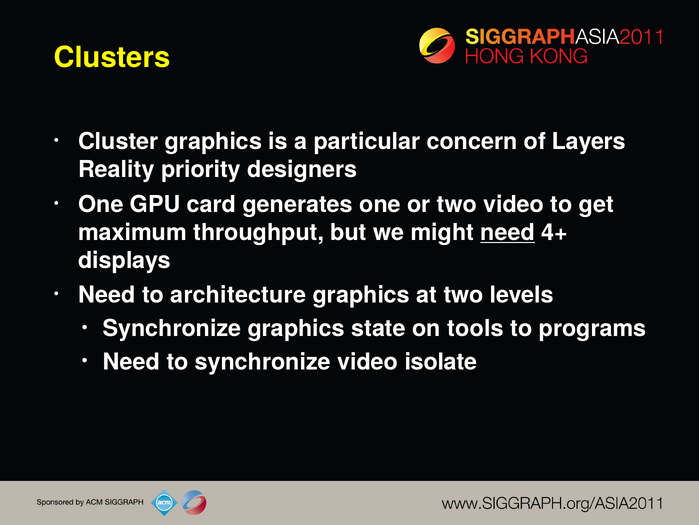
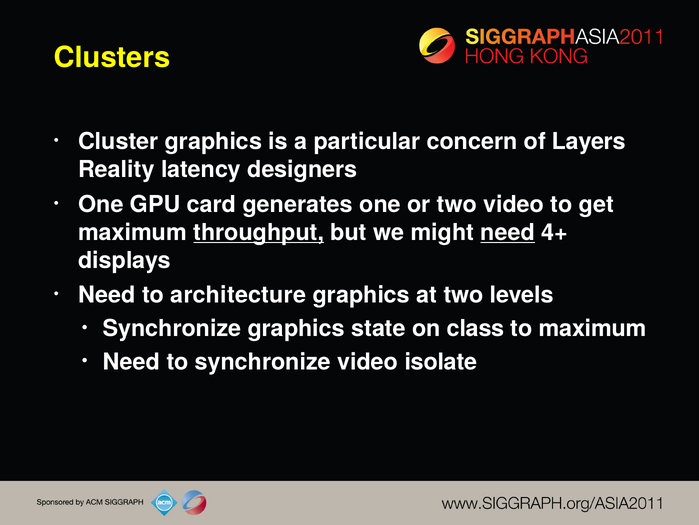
priority: priority -> latency
throughput underline: none -> present
tools: tools -> class
to programs: programs -> maximum
